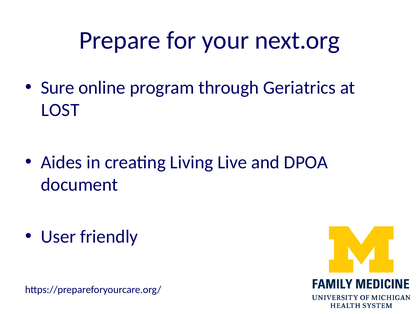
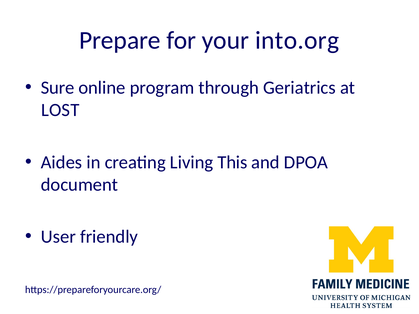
next.org: next.org -> into.org
Live: Live -> This
